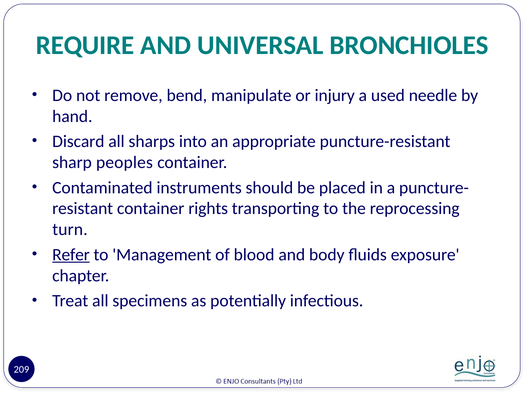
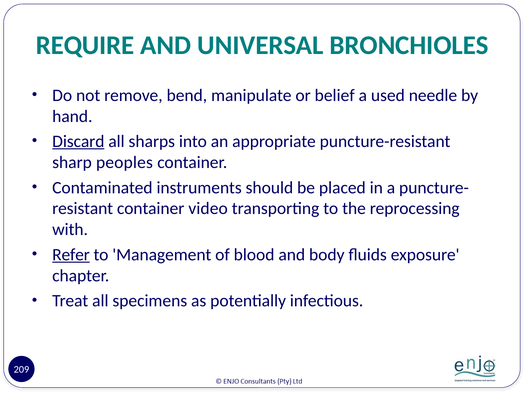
injury: injury -> belief
Discard underline: none -> present
rights: rights -> video
turn: turn -> with
